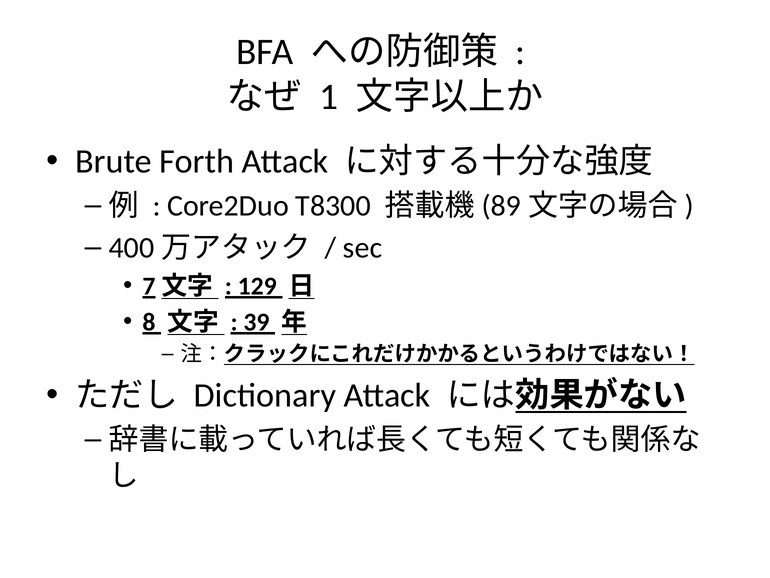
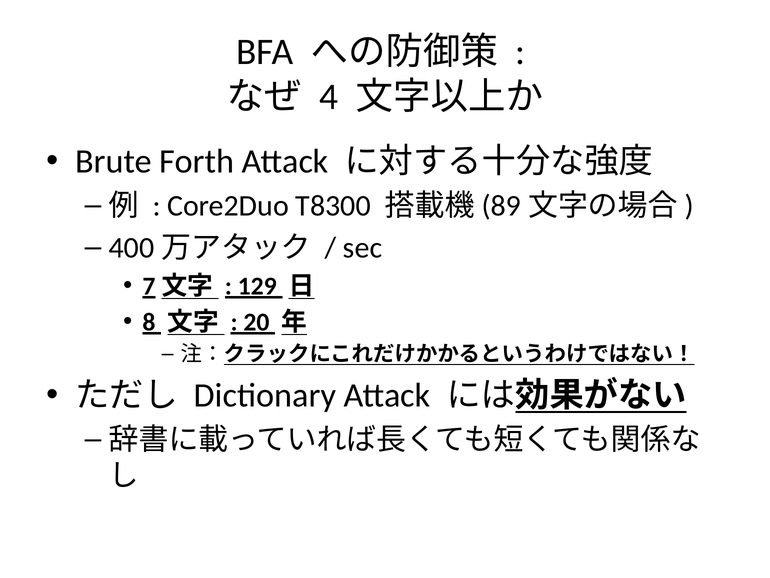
1: 1 -> 4
39: 39 -> 20
